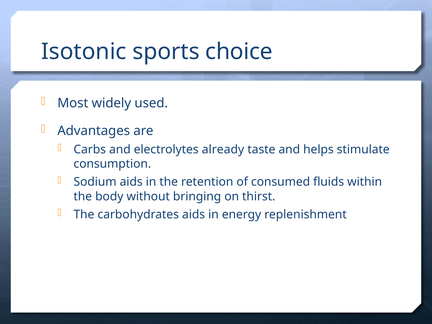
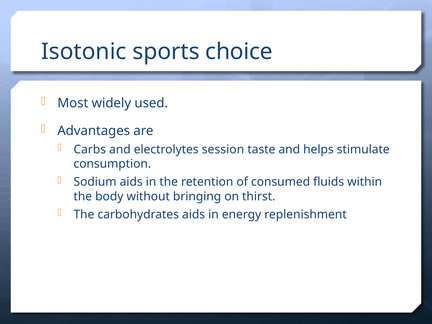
already: already -> session
